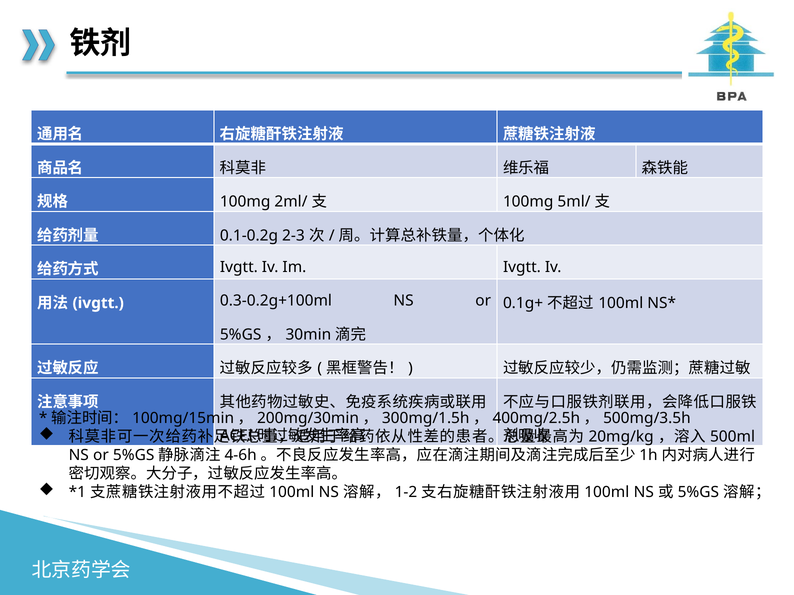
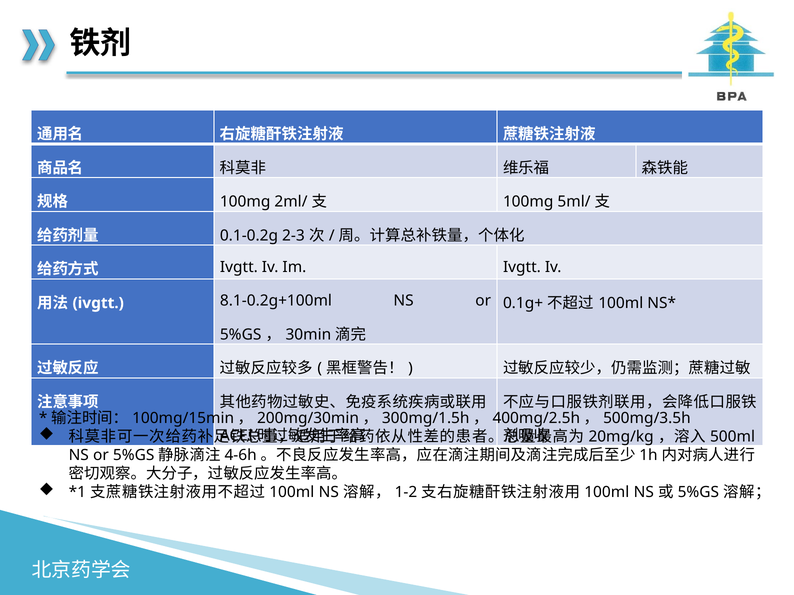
0.3-0.2g+100ml: 0.3-0.2g+100ml -> 8.1-0.2g+100ml
